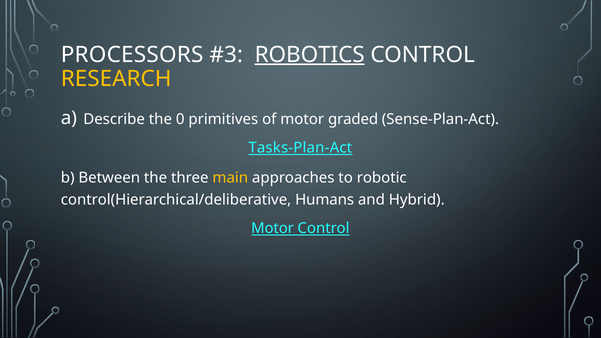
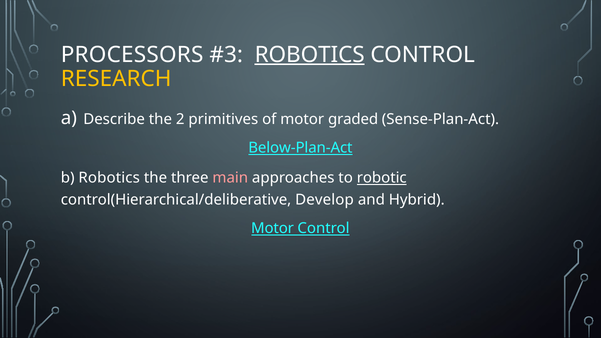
0: 0 -> 2
Tasks-Plan-Act: Tasks-Plan-Act -> Below-Plan-Act
b Between: Between -> Robotics
main colour: yellow -> pink
robotic underline: none -> present
Humans: Humans -> Develop
